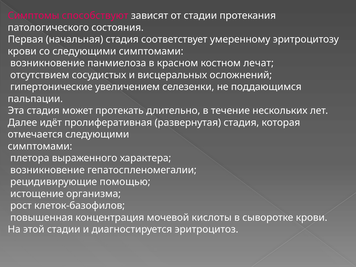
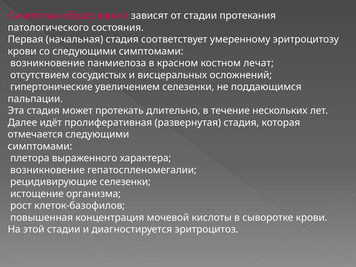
способствуют: способствуют -> образованию
рецидивирующие помощью: помощью -> селезенки
